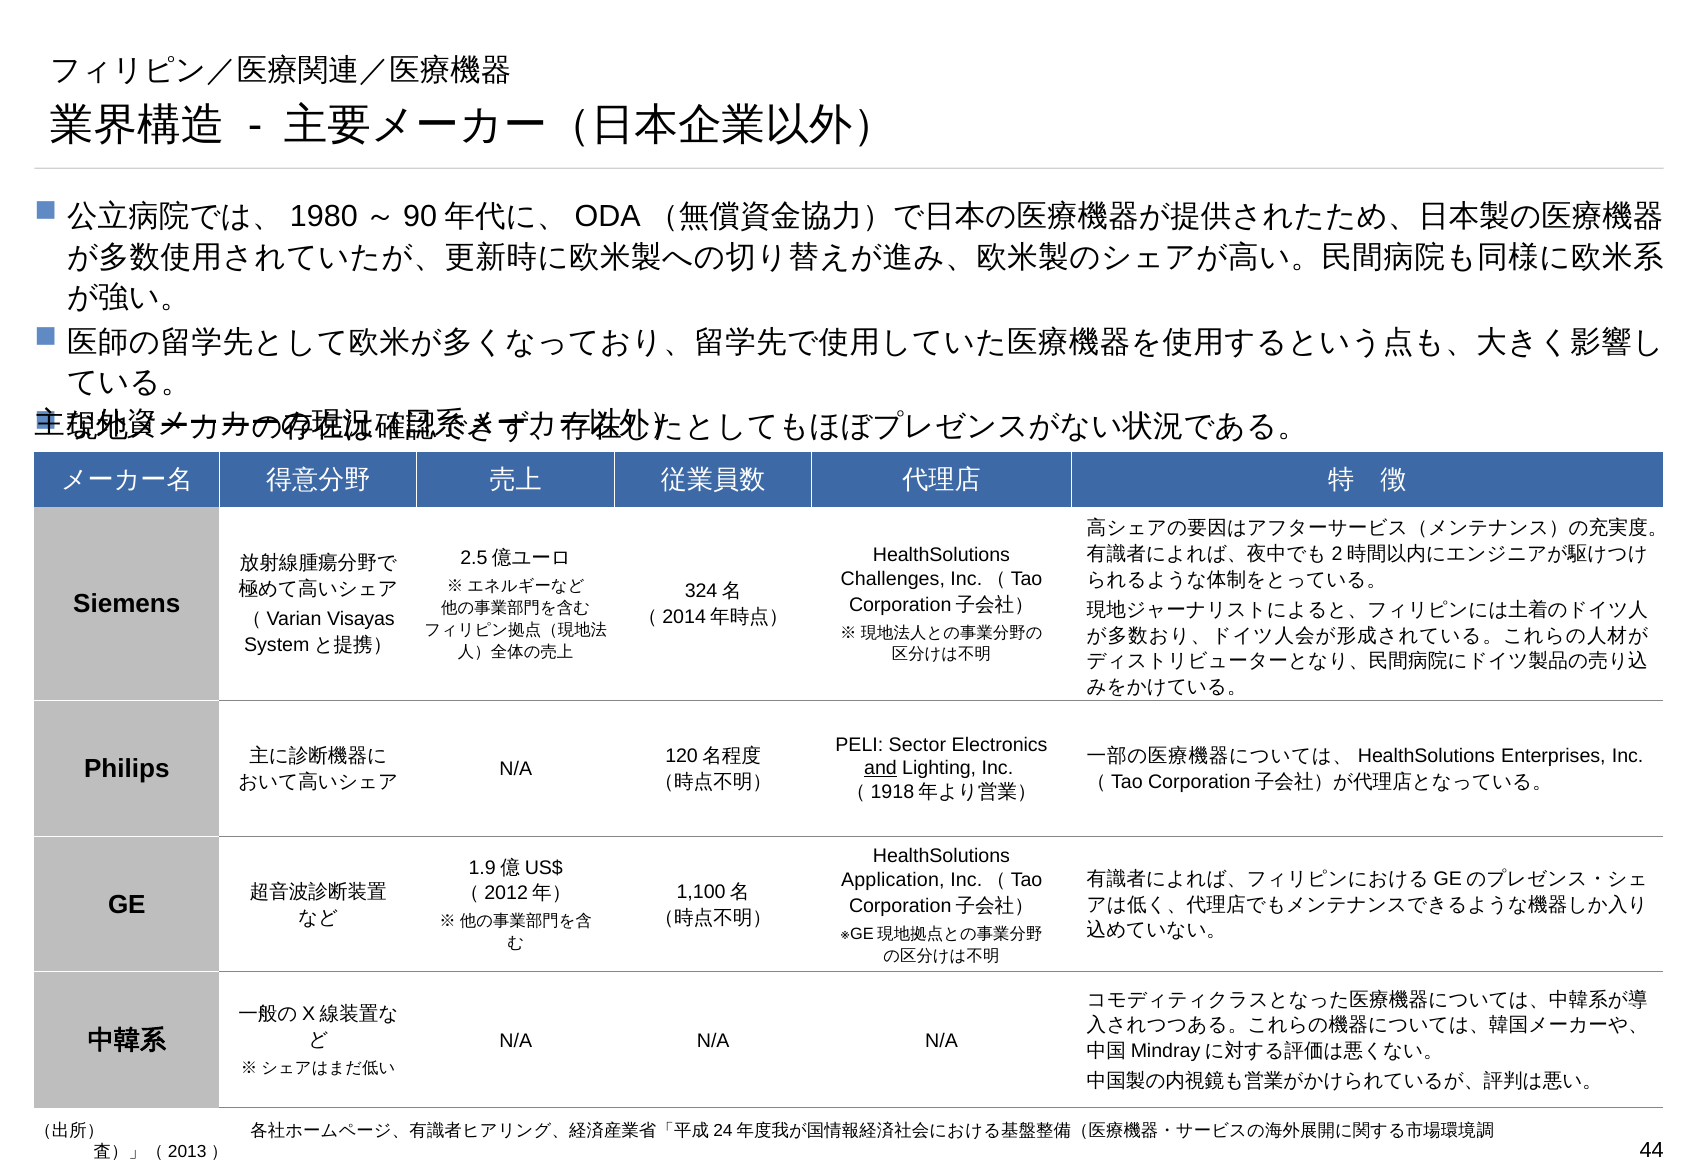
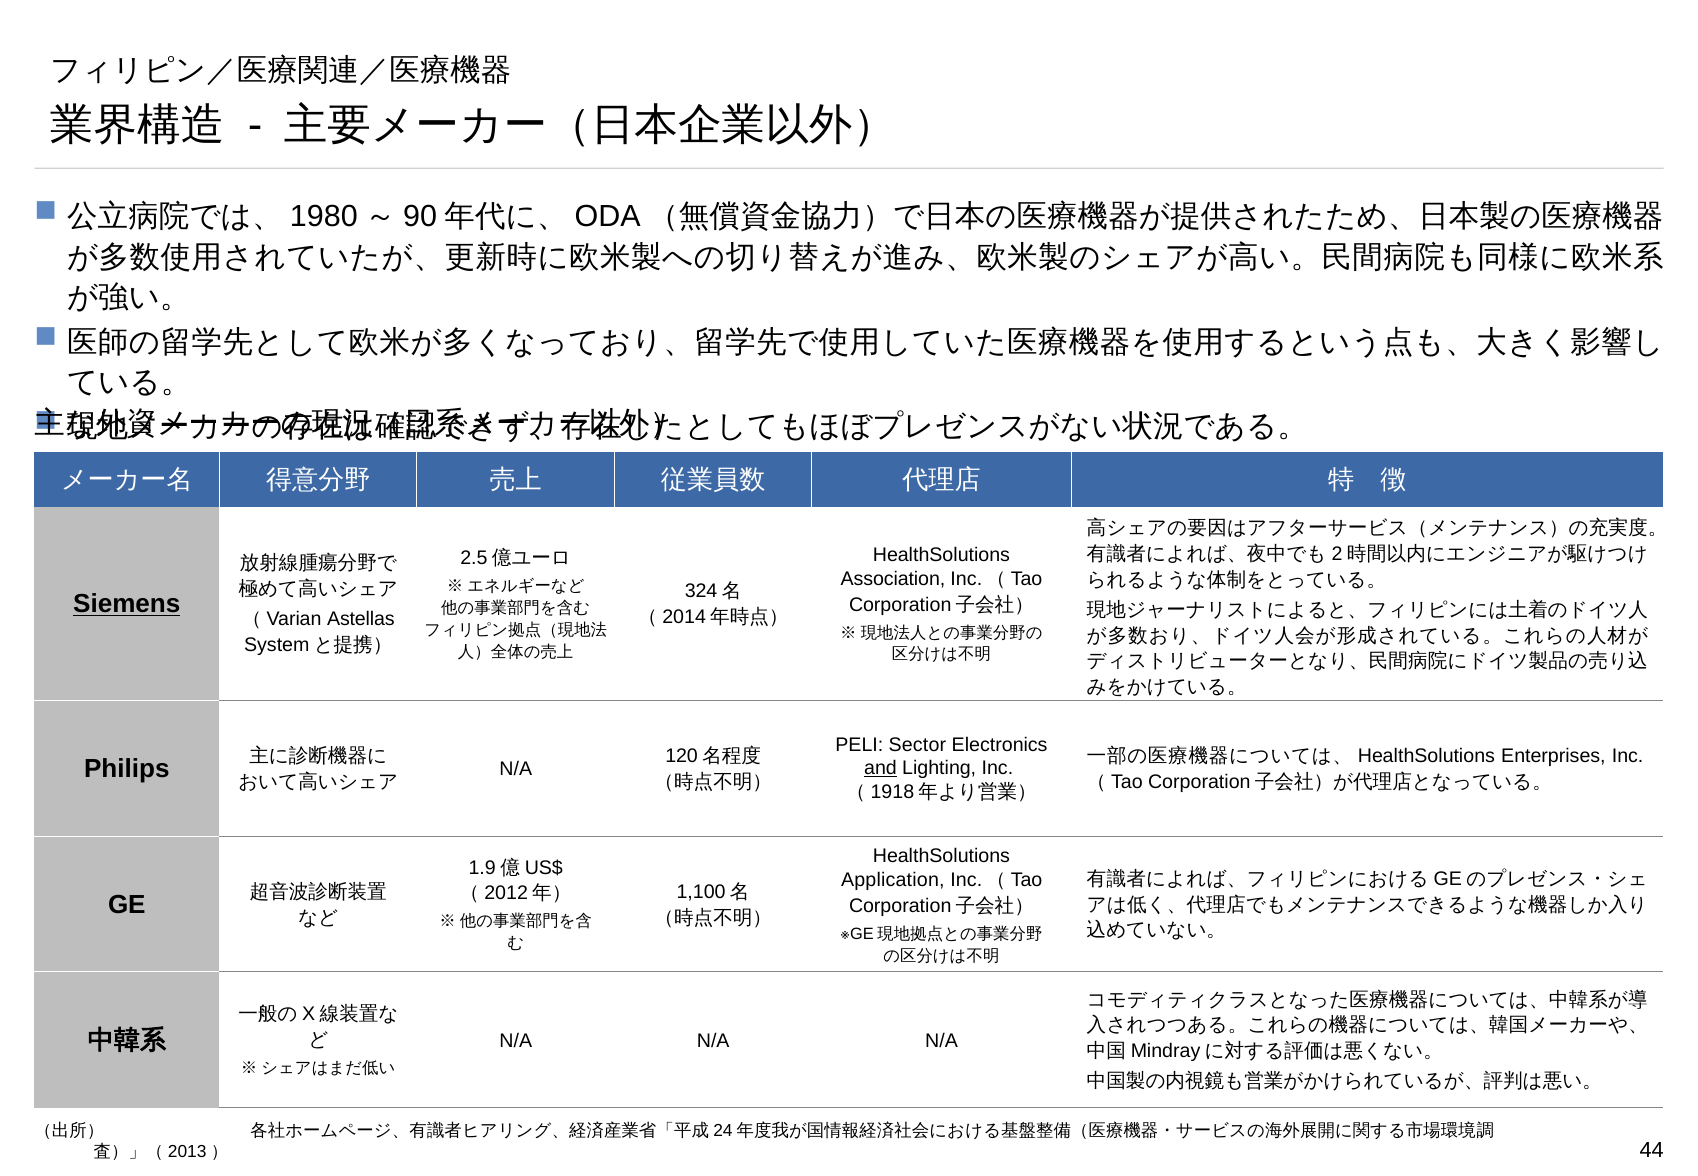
Challenges: Challenges -> Association
Siemens underline: none -> present
Visayas: Visayas -> Astellas
